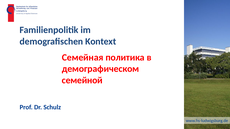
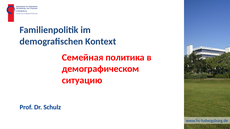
семейной: семейной -> ситуацию
